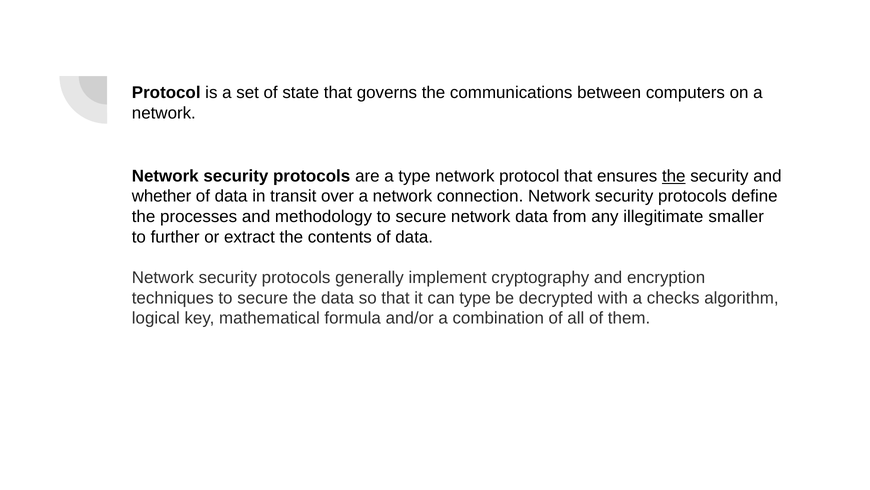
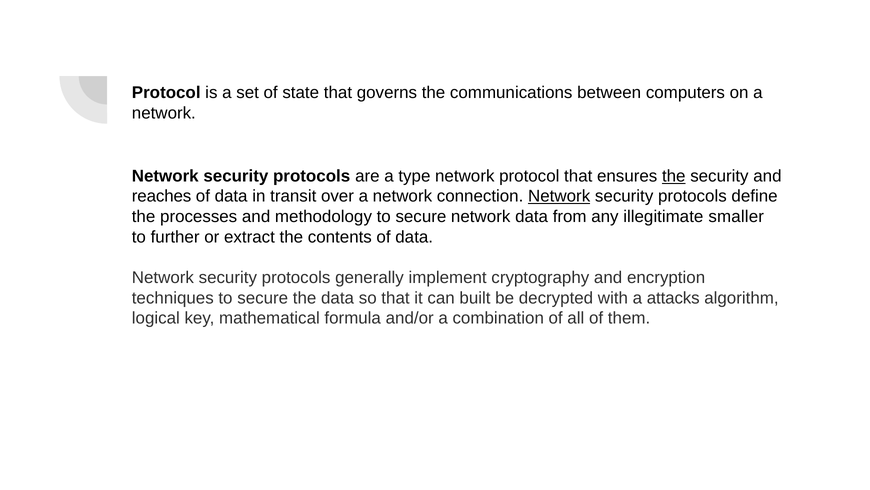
whether: whether -> reaches
Network at (559, 196) underline: none -> present
can type: type -> built
checks: checks -> attacks
